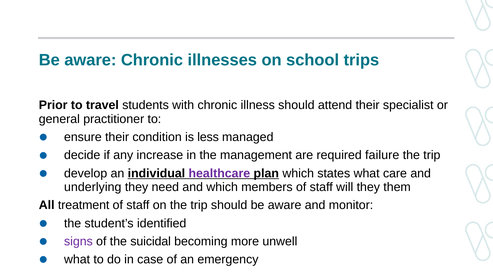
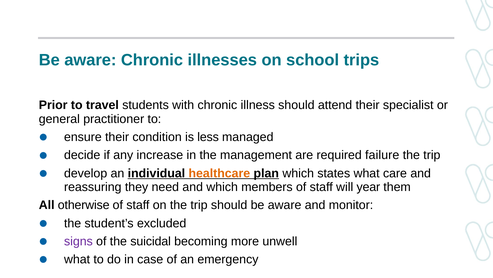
healthcare colour: purple -> orange
underlying: underlying -> reassuring
will they: they -> year
treatment: treatment -> otherwise
identified: identified -> excluded
